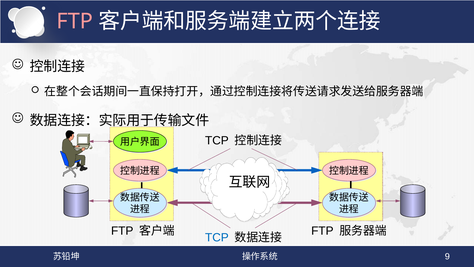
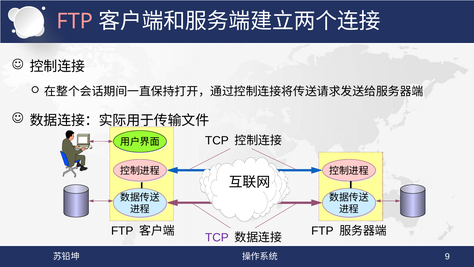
TCP at (217, 237) colour: blue -> purple
